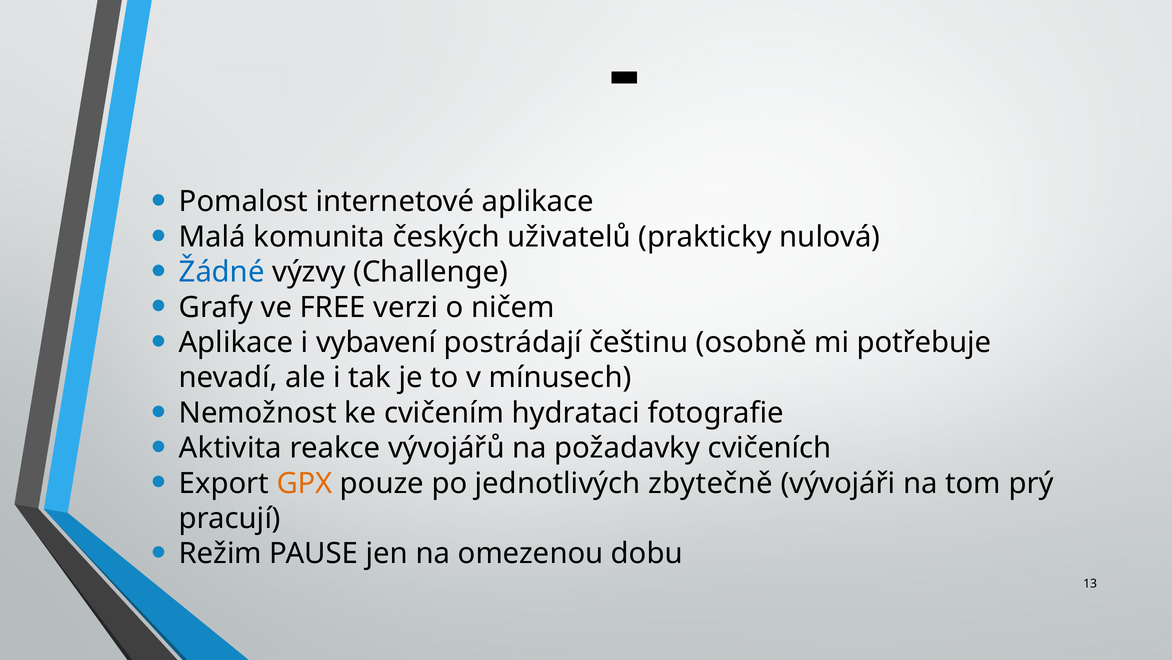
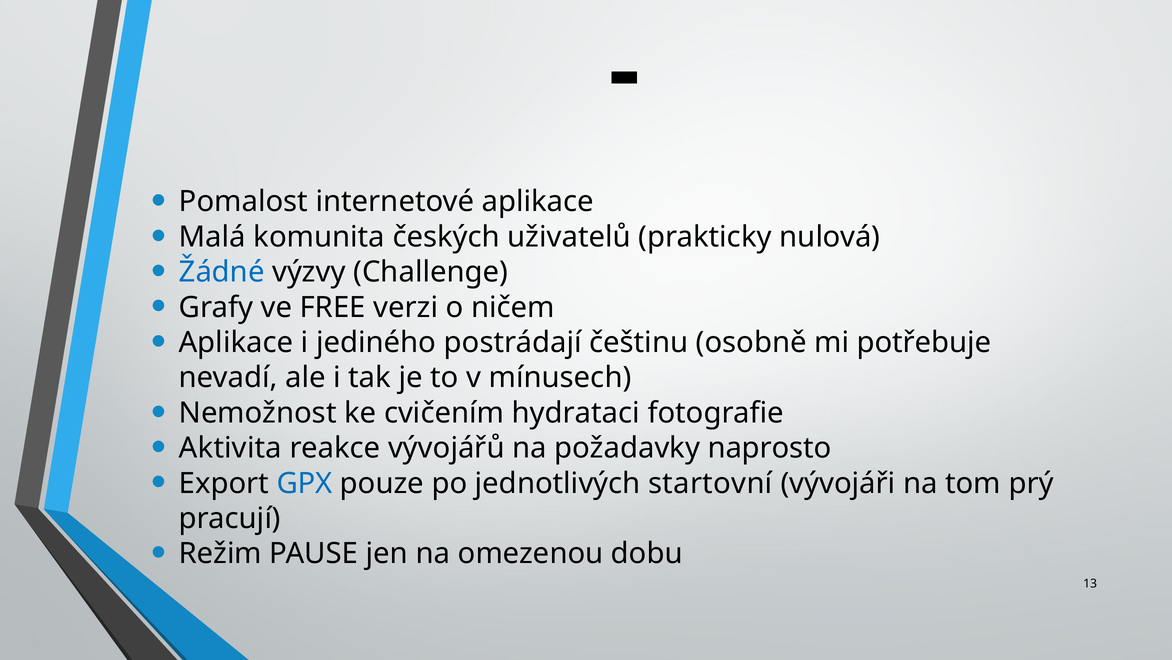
vybavení: vybavení -> jediného
cvičeních: cvičeních -> naprosto
GPX colour: orange -> blue
zbytečně: zbytečně -> startovní
